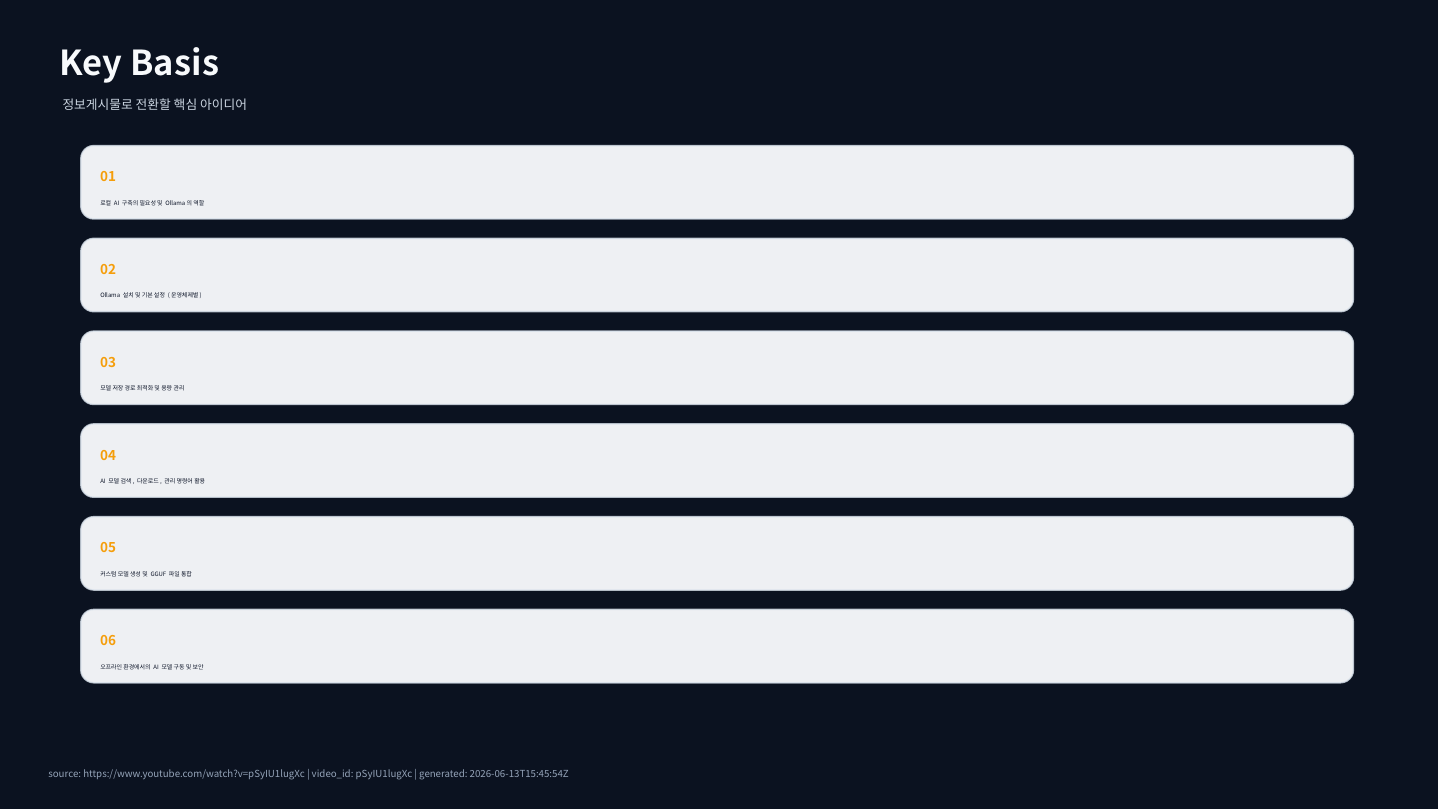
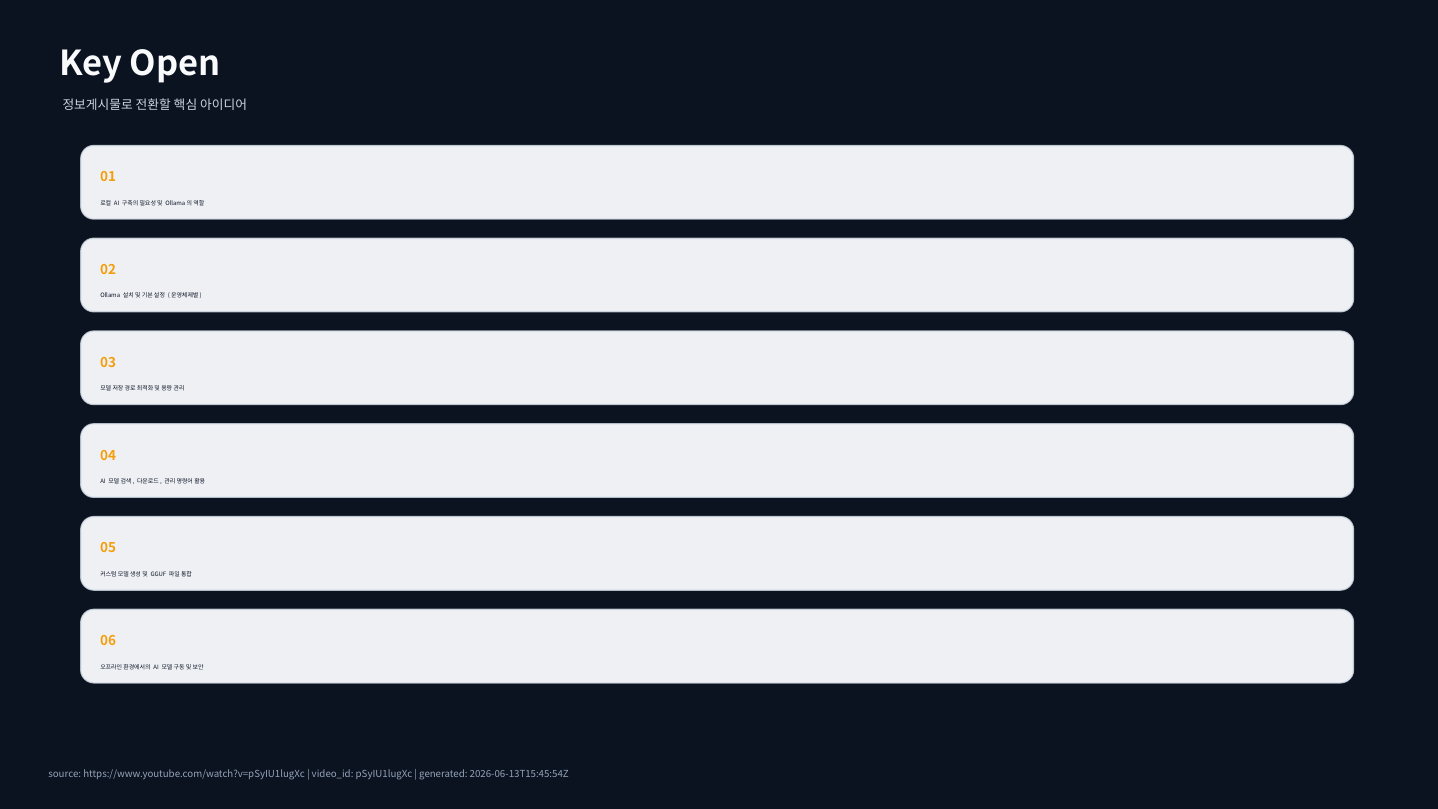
Basis: Basis -> Open
